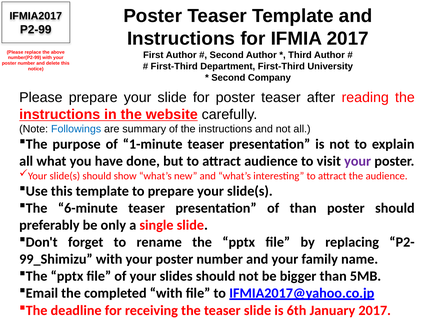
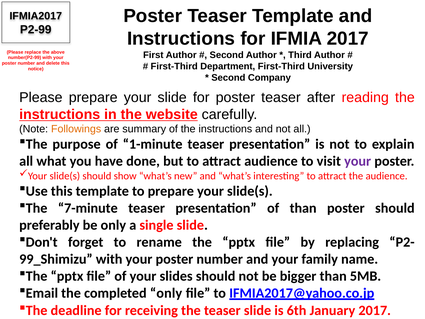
Followings colour: blue -> orange
6-minute: 6-minute -> 7-minute
completed with: with -> only
